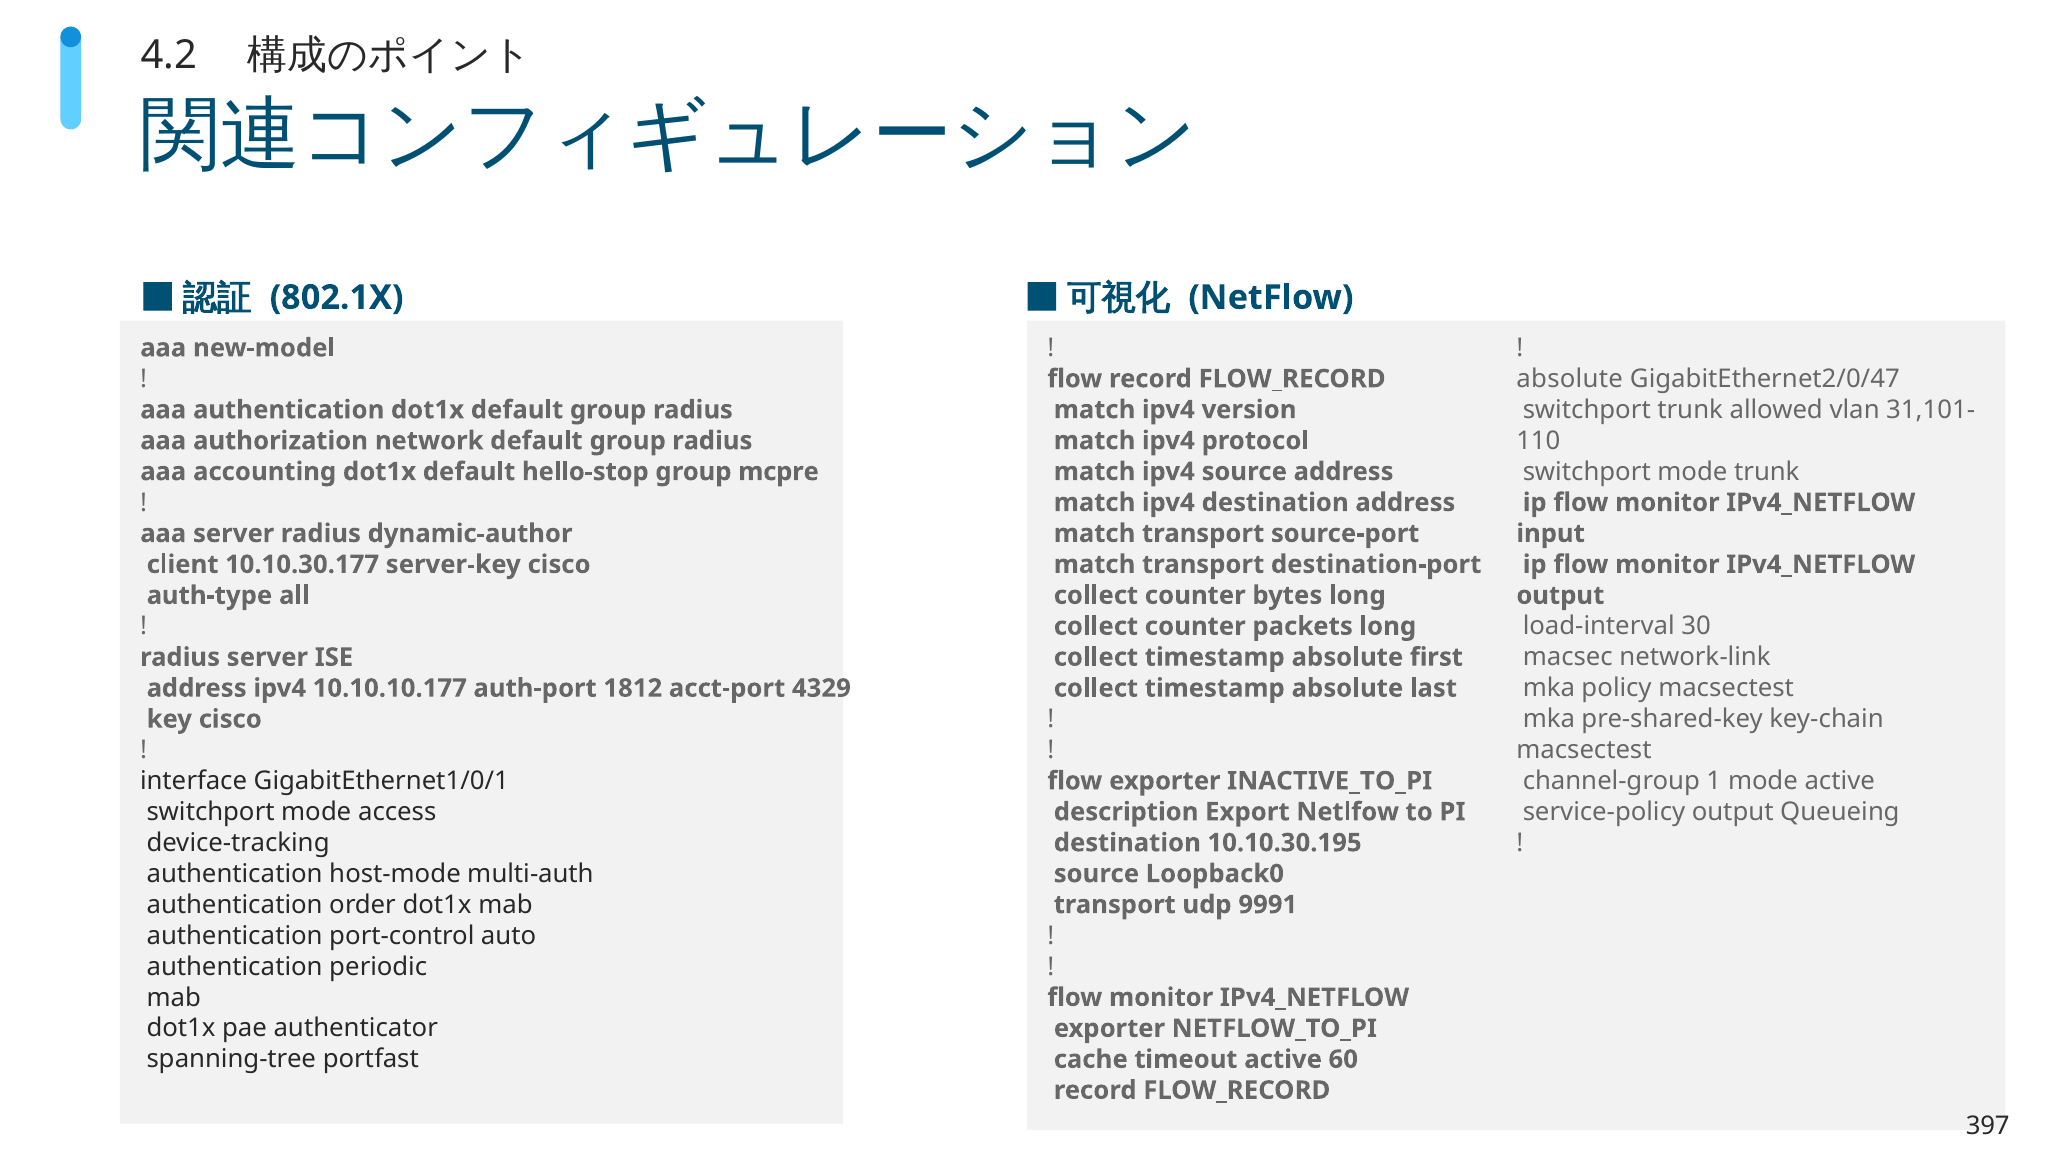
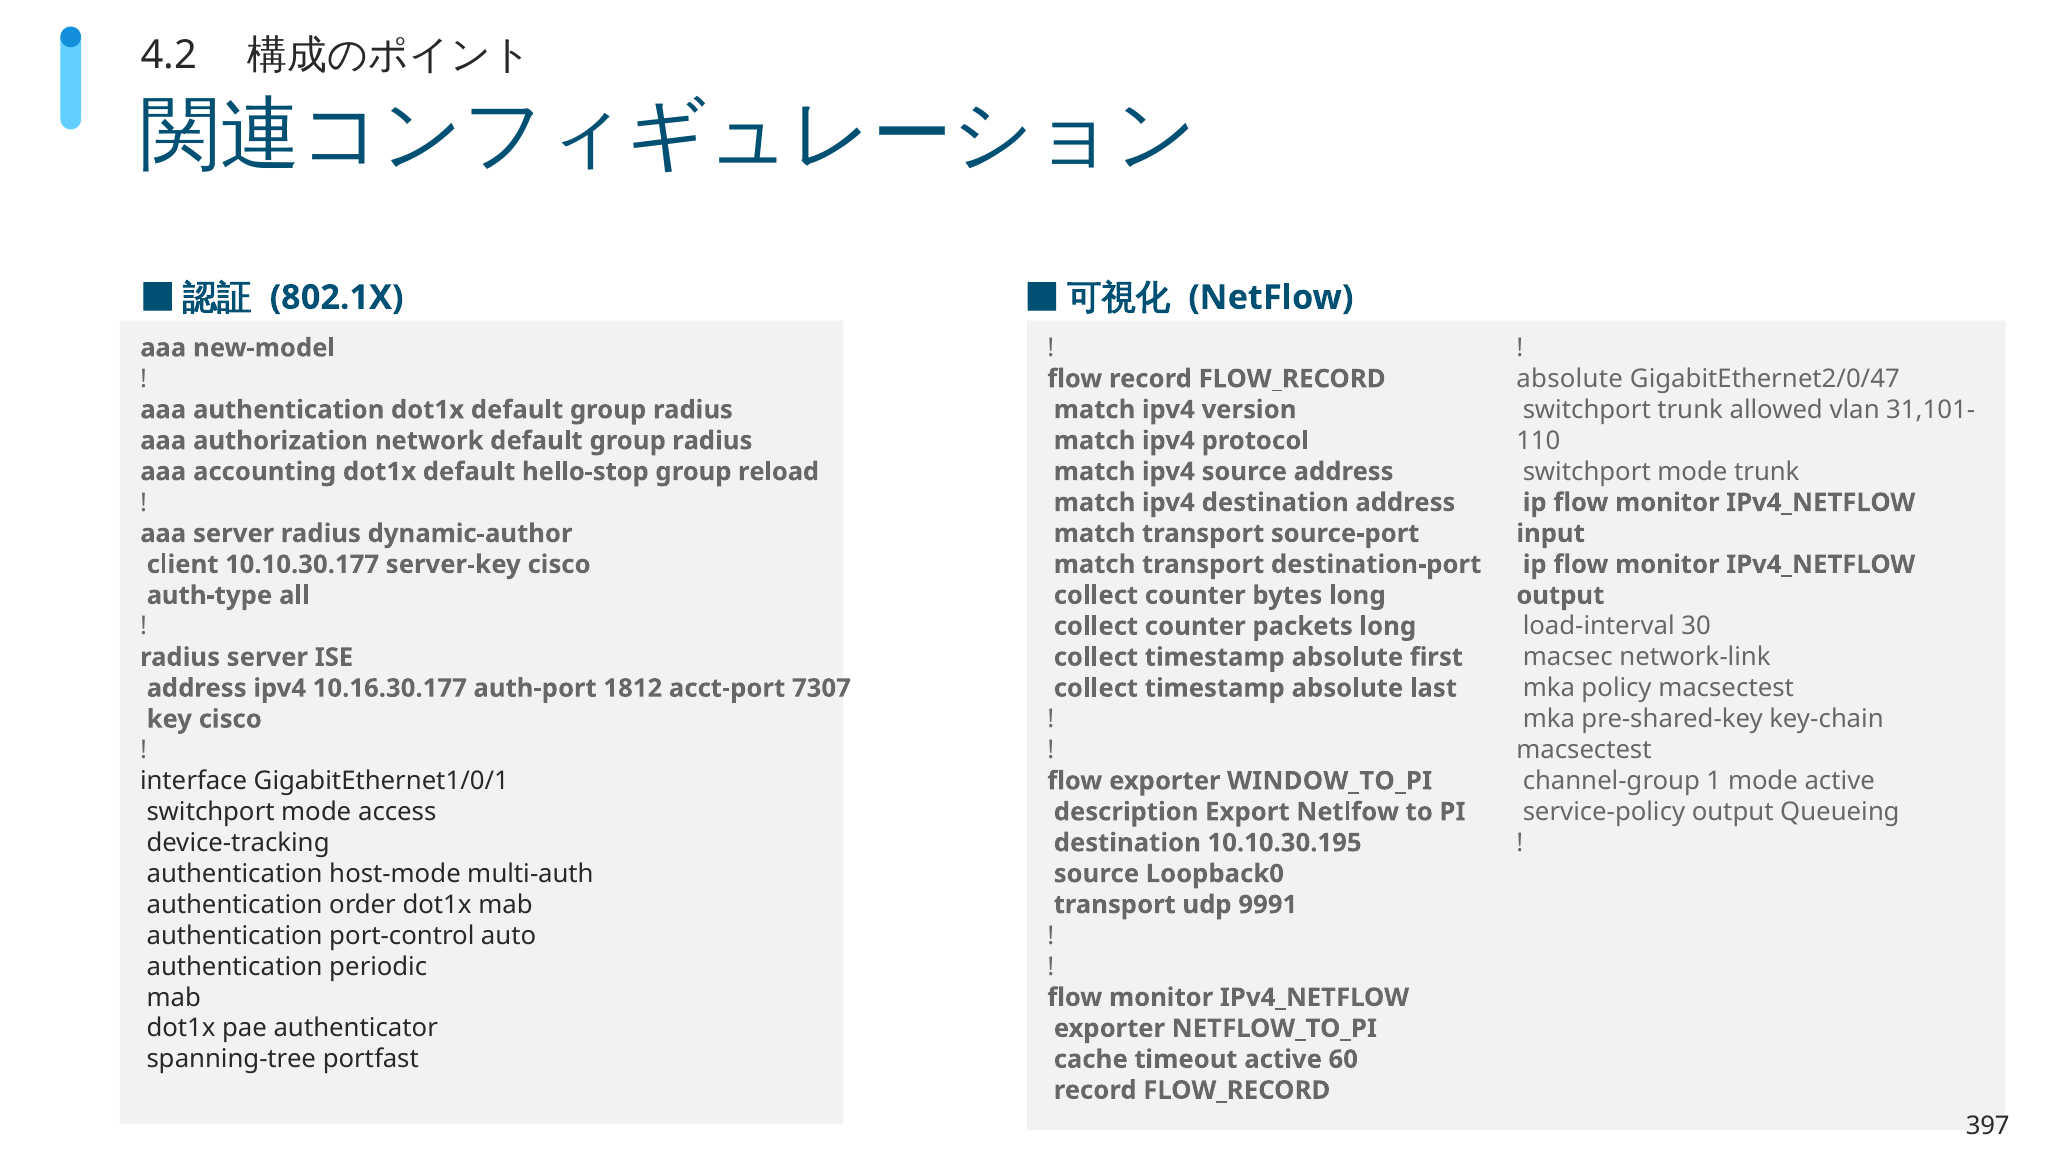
mcpre: mcpre -> reload
10.10.10.177: 10.10.10.177 -> 10.16.30.177
4329: 4329 -> 7307
INACTIVE_TO_PI: INACTIVE_TO_PI -> WINDOW_TO_PI
